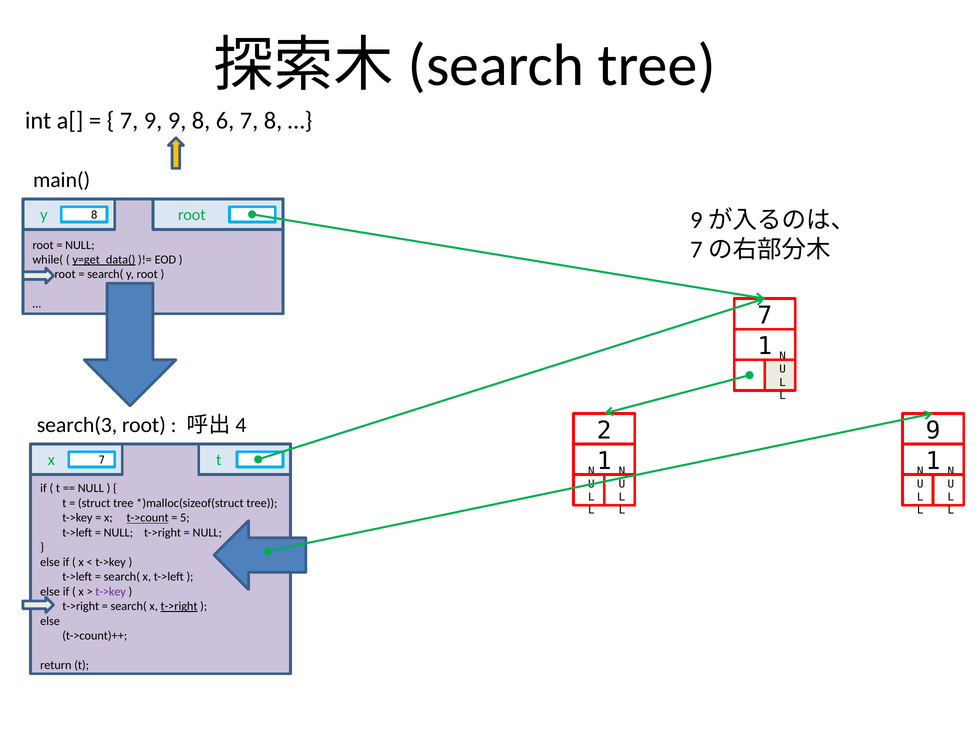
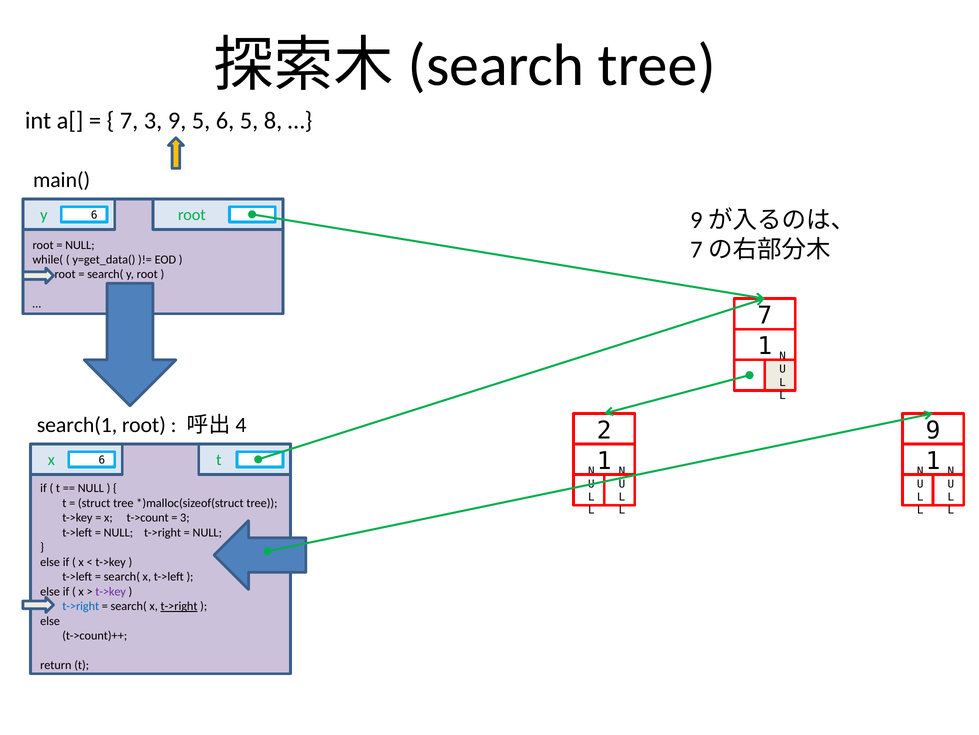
7 9: 9 -> 3
9 8: 8 -> 5
6 7: 7 -> 5
y 8: 8 -> 6
y=get_data( underline: present -> none
search(3: search(3 -> search(1
x 7: 7 -> 6
t->count underline: present -> none
5 at (185, 517): 5 -> 3
t->right at (81, 606) colour: black -> blue
